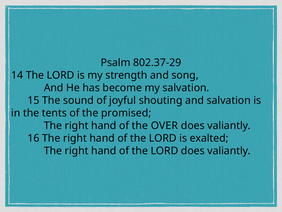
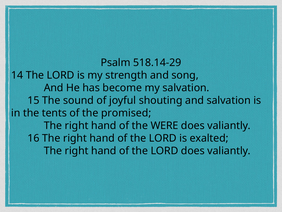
802.37-29: 802.37-29 -> 518.14-29
OVER: OVER -> WERE
